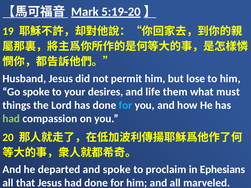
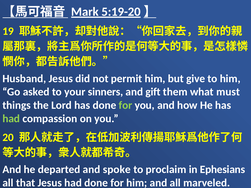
lose: lose -> give
Go spoke: spoke -> asked
desires: desires -> sinners
life: life -> gift
for at (125, 105) colour: light blue -> light green
